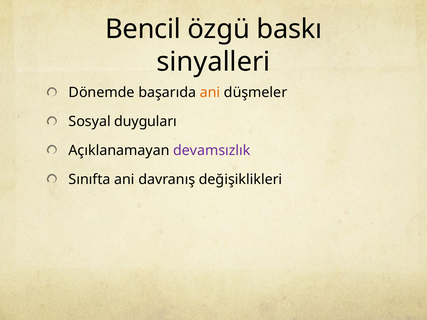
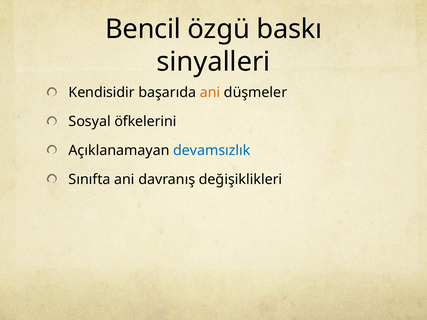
Dönemde: Dönemde -> Kendisidir
duyguları: duyguları -> öfkelerini
devamsızlık colour: purple -> blue
